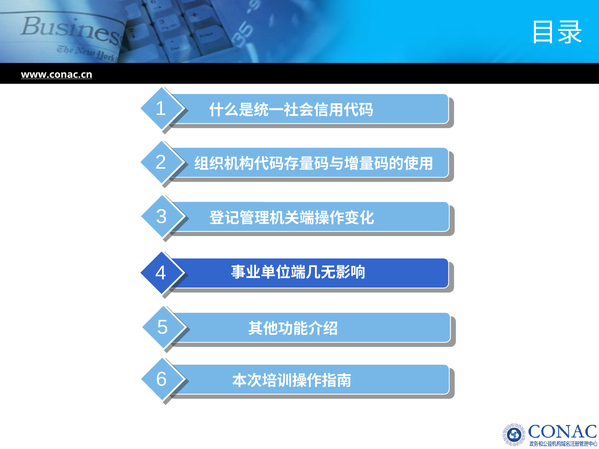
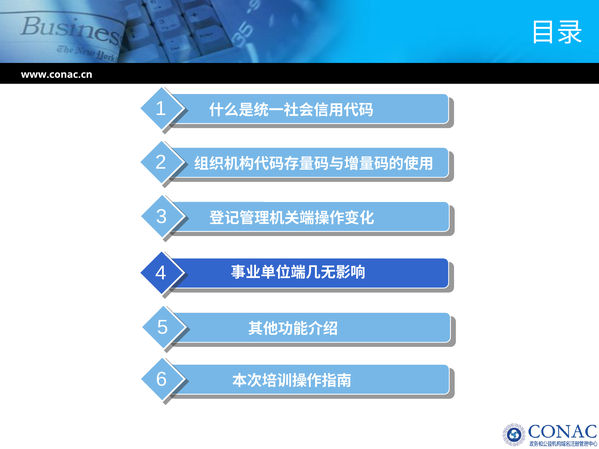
www.conac.cn underline: present -> none
